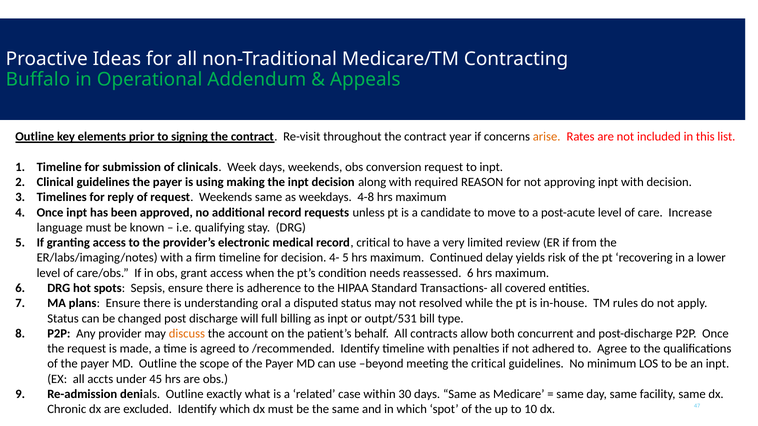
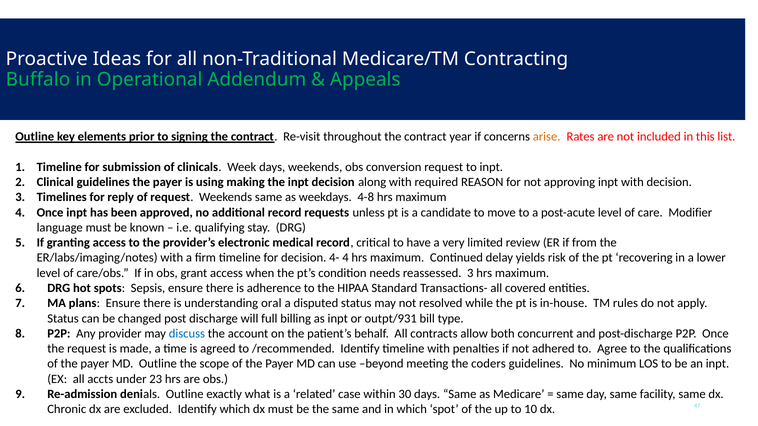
Increase: Increase -> Modifier
4- 5: 5 -> 4
reassessed 6: 6 -> 3
outpt/531: outpt/531 -> outpt/931
discuss colour: orange -> blue
the critical: critical -> coders
45: 45 -> 23
